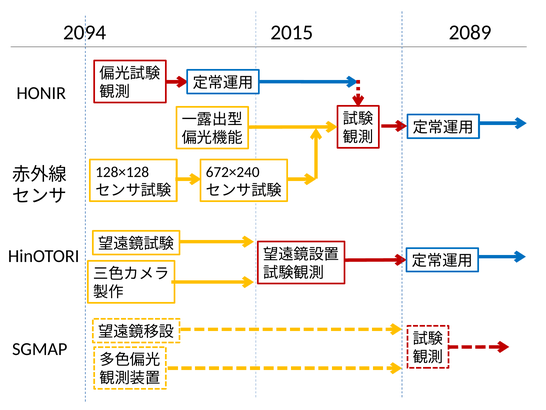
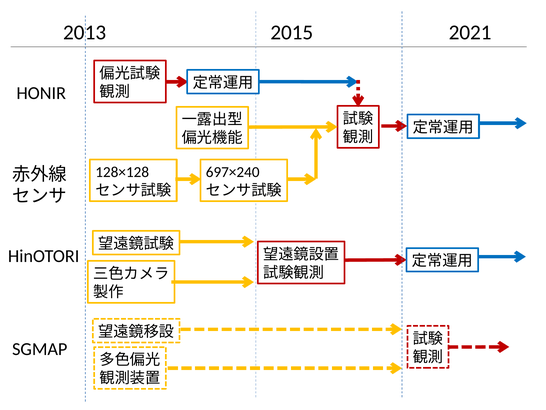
2094: 2094 -> 2013
2089: 2089 -> 2021
672×240: 672×240 -> 697×240
